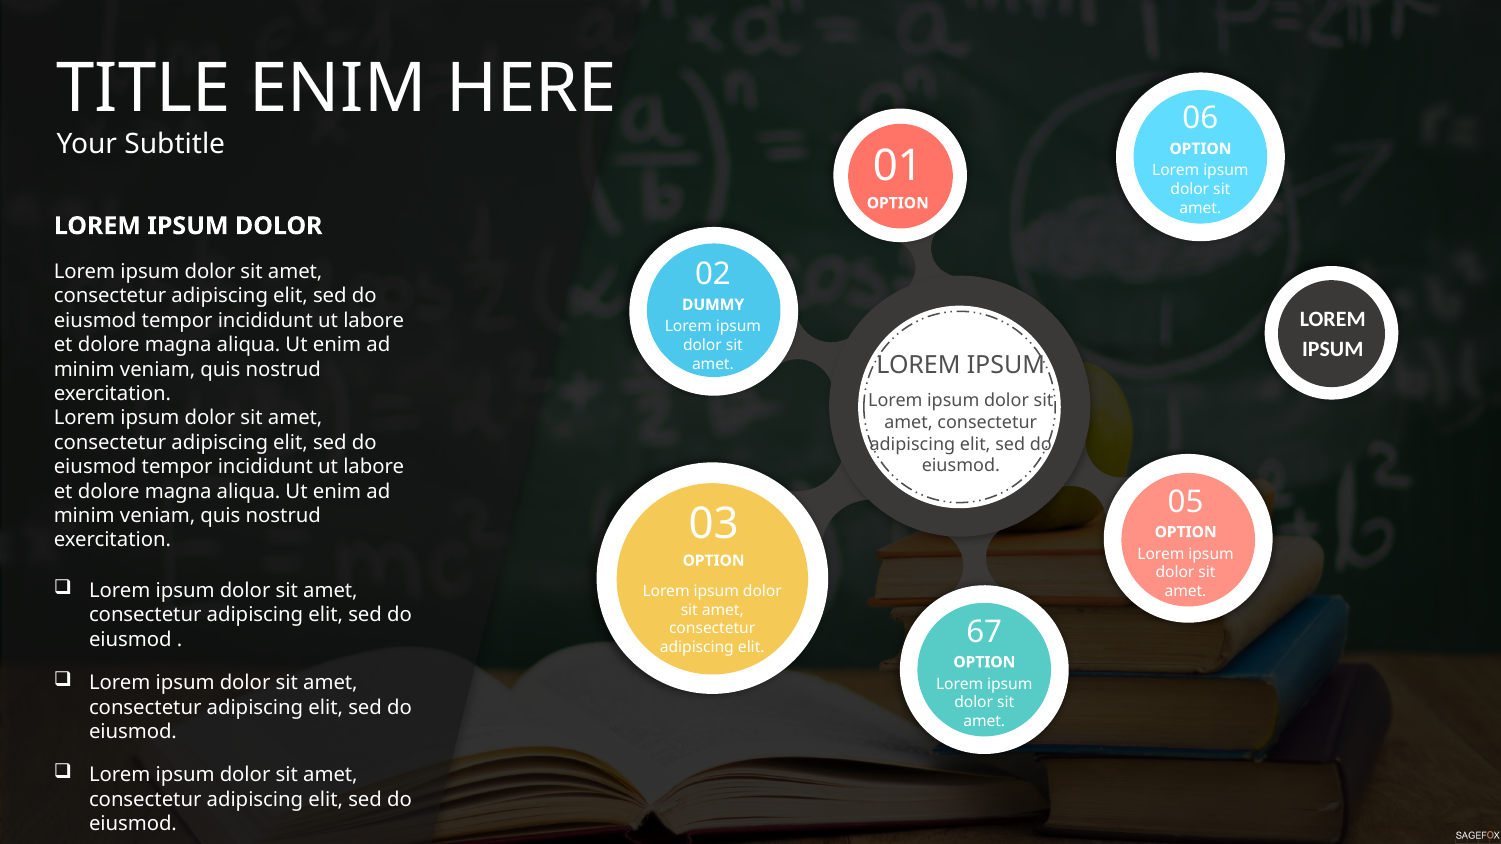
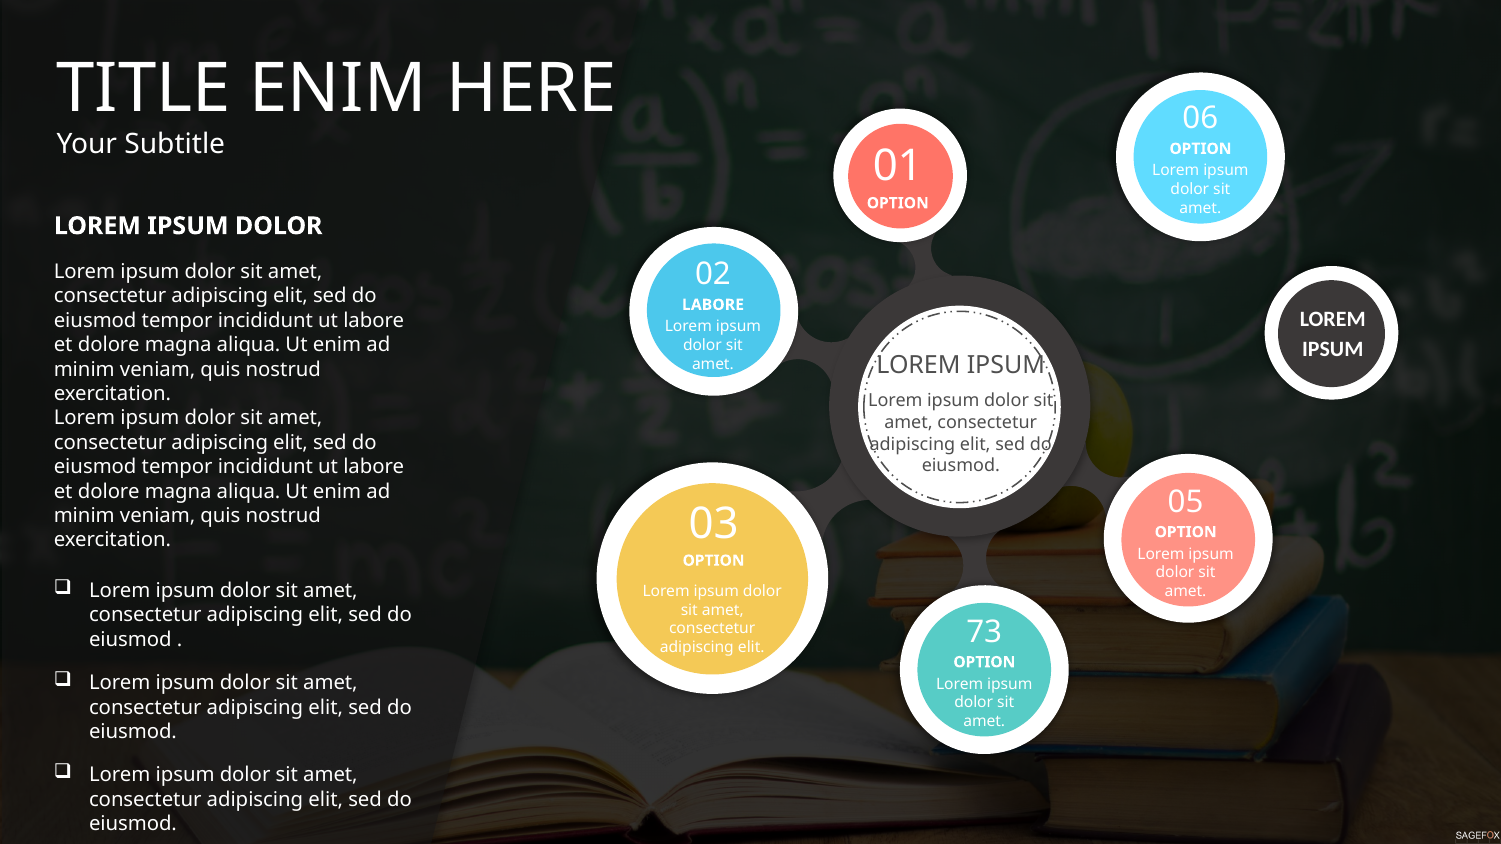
DUMMY at (713, 305): DUMMY -> LABORE
67: 67 -> 73
